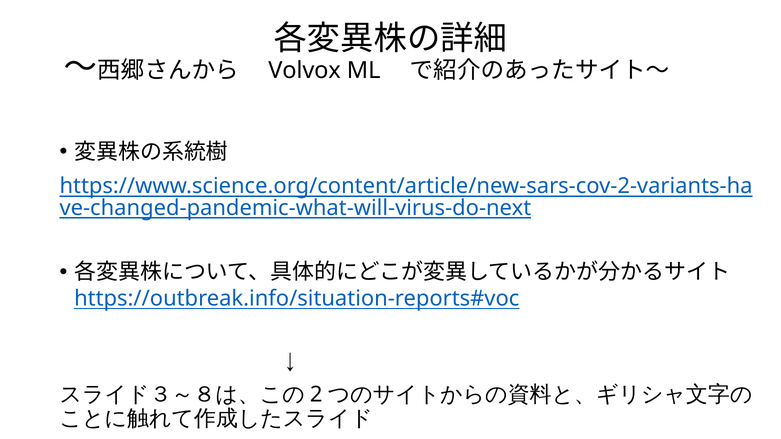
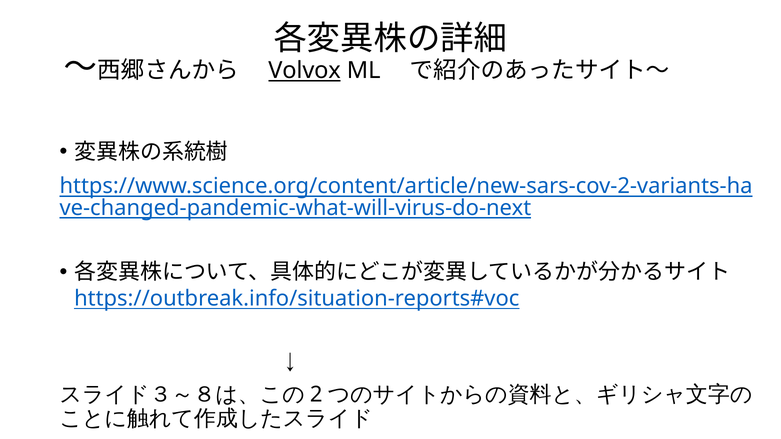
Volvox underline: none -> present
